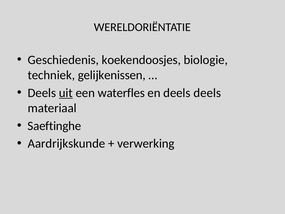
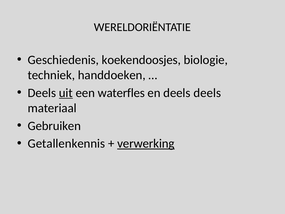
gelijkenissen: gelijkenissen -> handdoeken
Saeftinghe: Saeftinghe -> Gebruiken
Aardrijkskunde: Aardrijkskunde -> Getallenkennis
verwerking underline: none -> present
